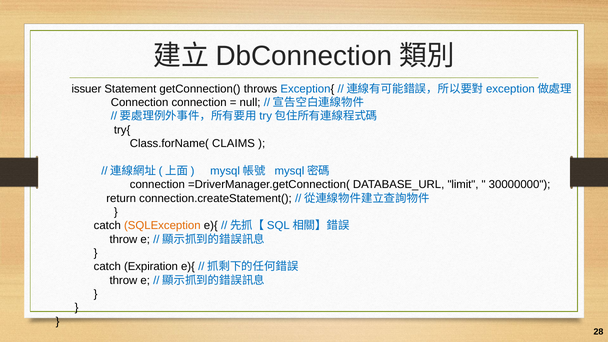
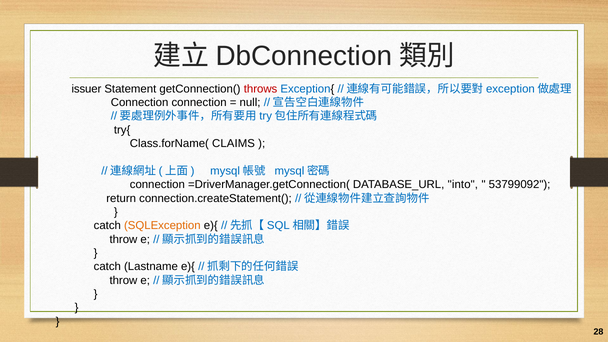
throws colour: black -> red
limit: limit -> into
30000000: 30000000 -> 53799092
Expiration: Expiration -> Lastname
